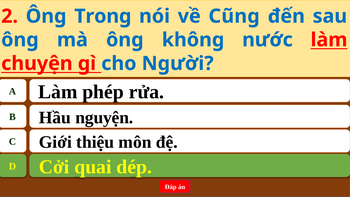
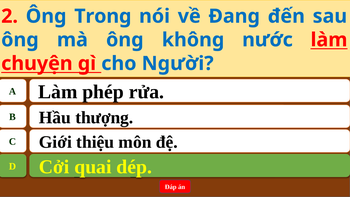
Cũng: Cũng -> Đang
nguyện: nguyện -> thượng
